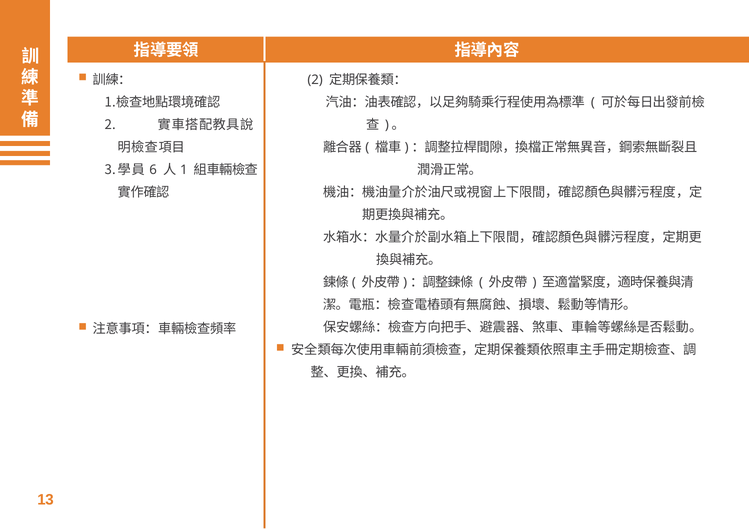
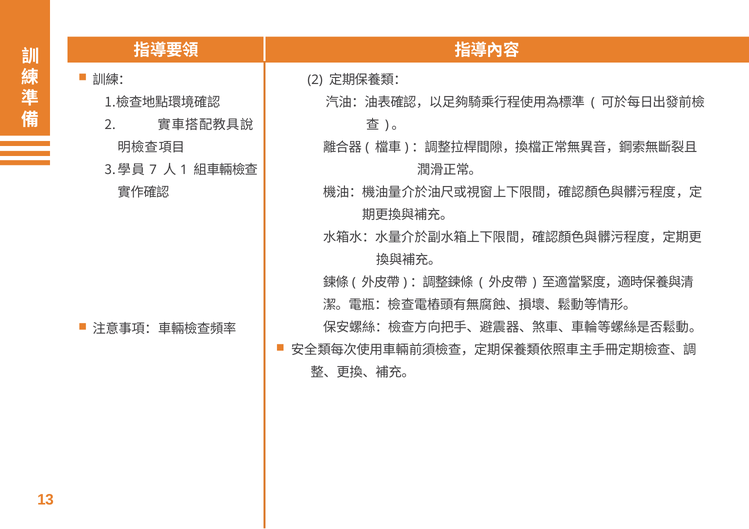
6: 6 -> 7
